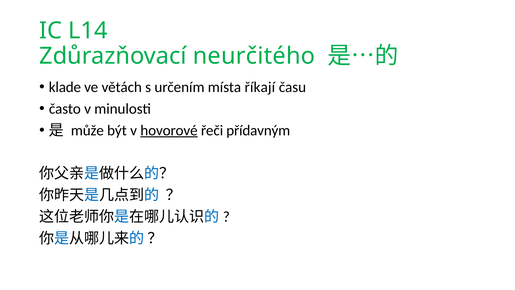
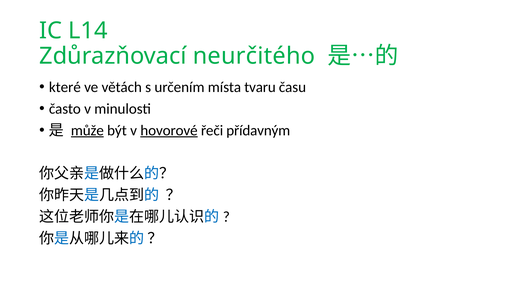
klade: klade -> které
říkají: říkají -> tvaru
může underline: none -> present
